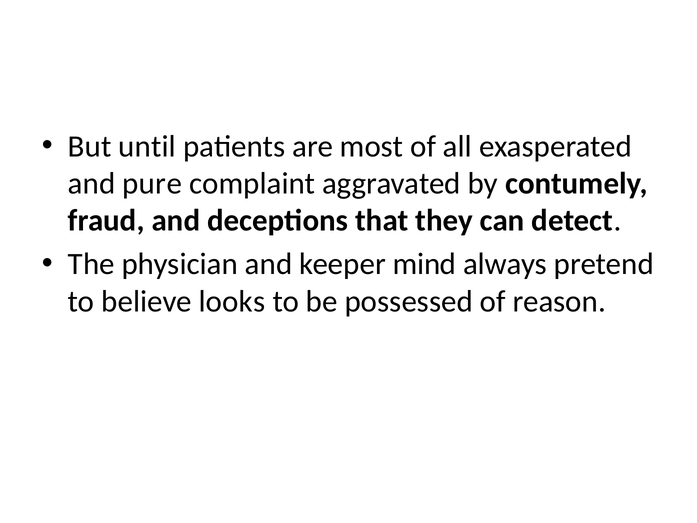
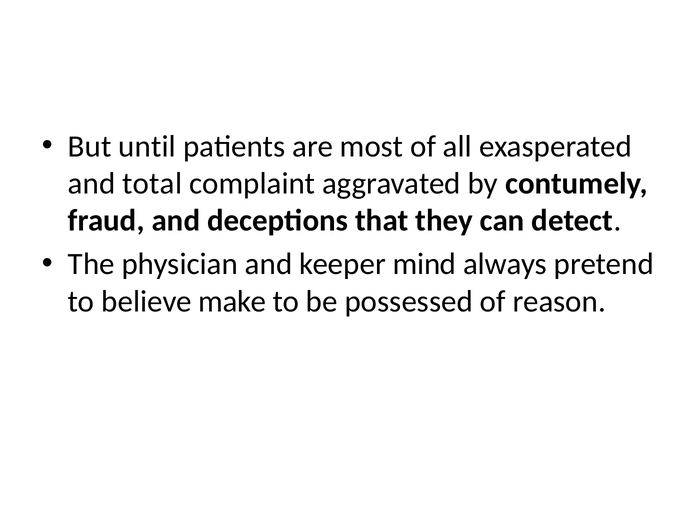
pure: pure -> total
looks: looks -> make
